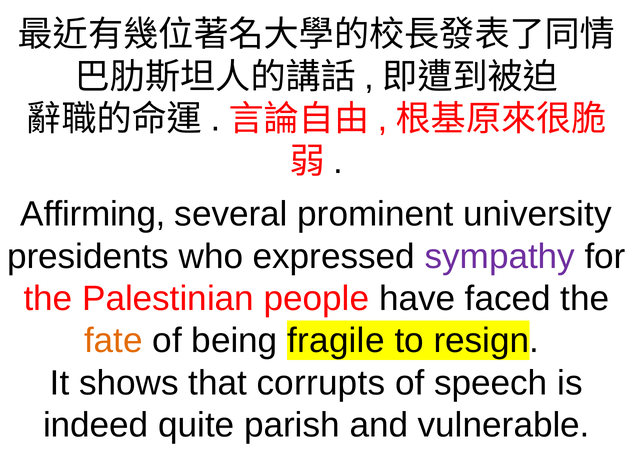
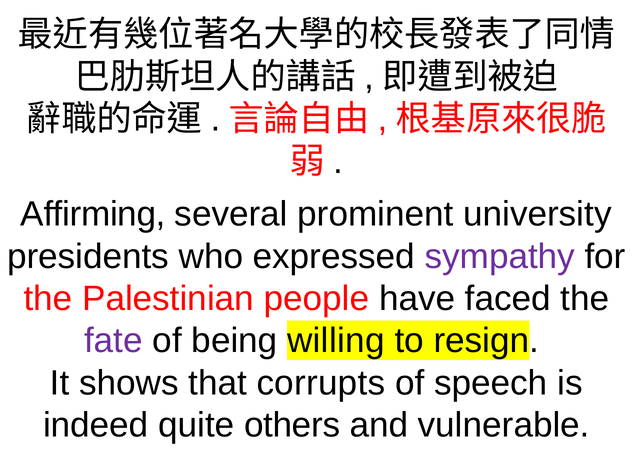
fate colour: orange -> purple
fragile: fragile -> willing
parish: parish -> others
